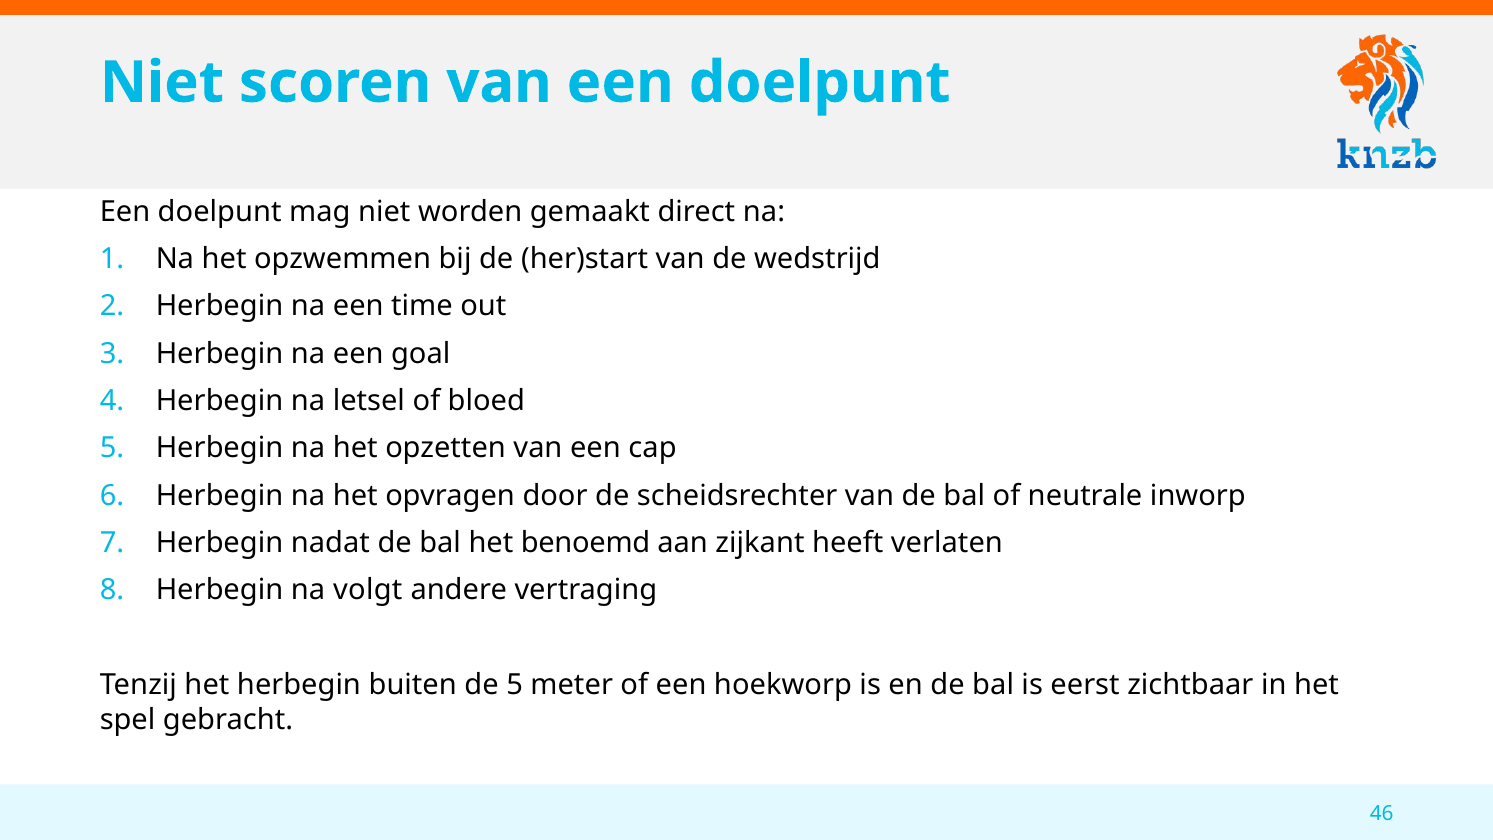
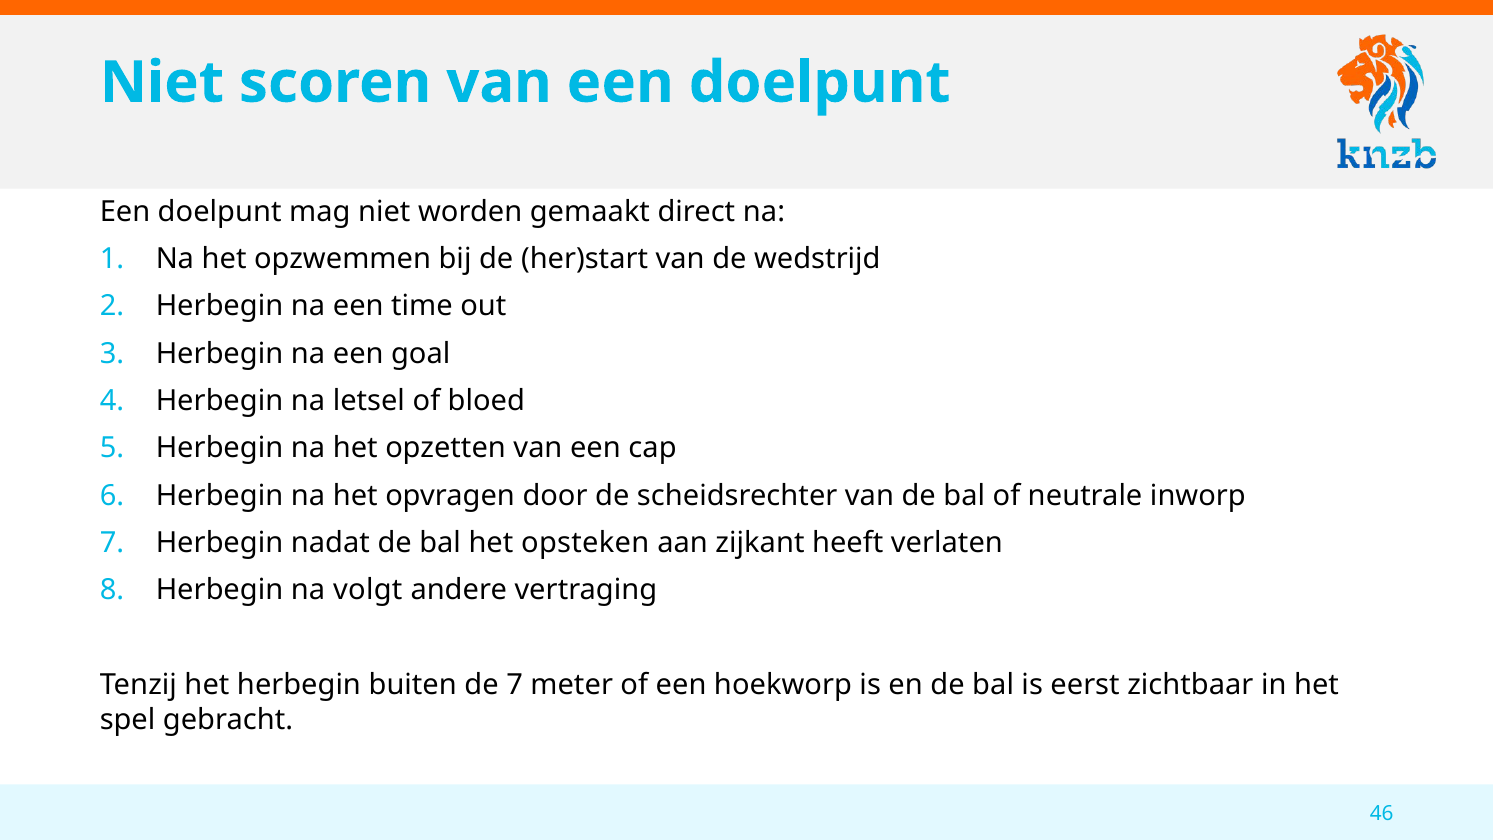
benoemd: benoemd -> opsteken
de 5: 5 -> 7
